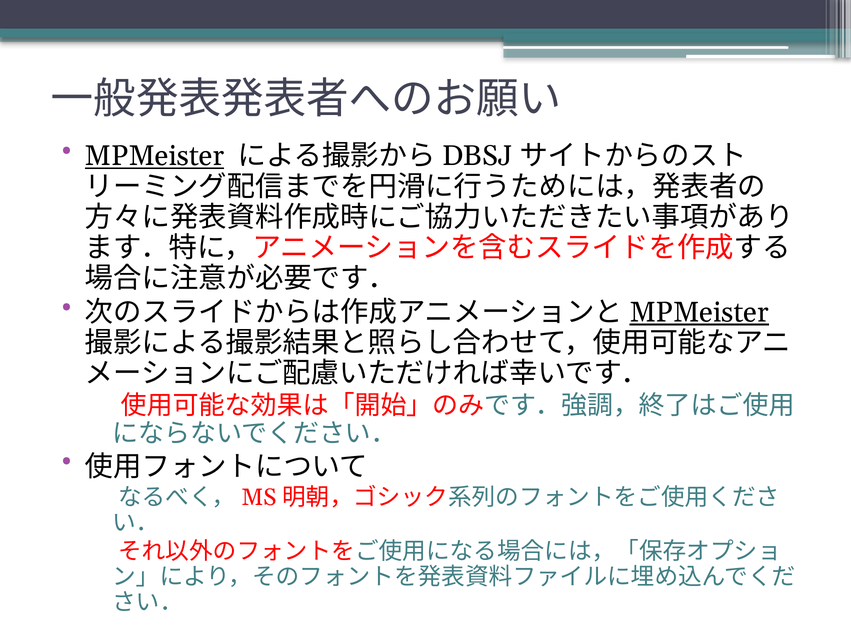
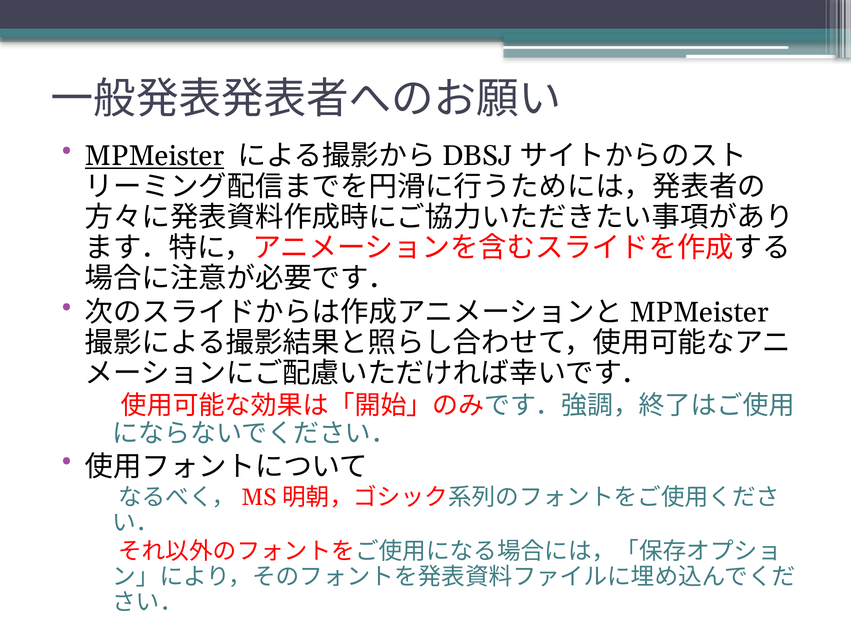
MPMeister at (699, 312) underline: present -> none
